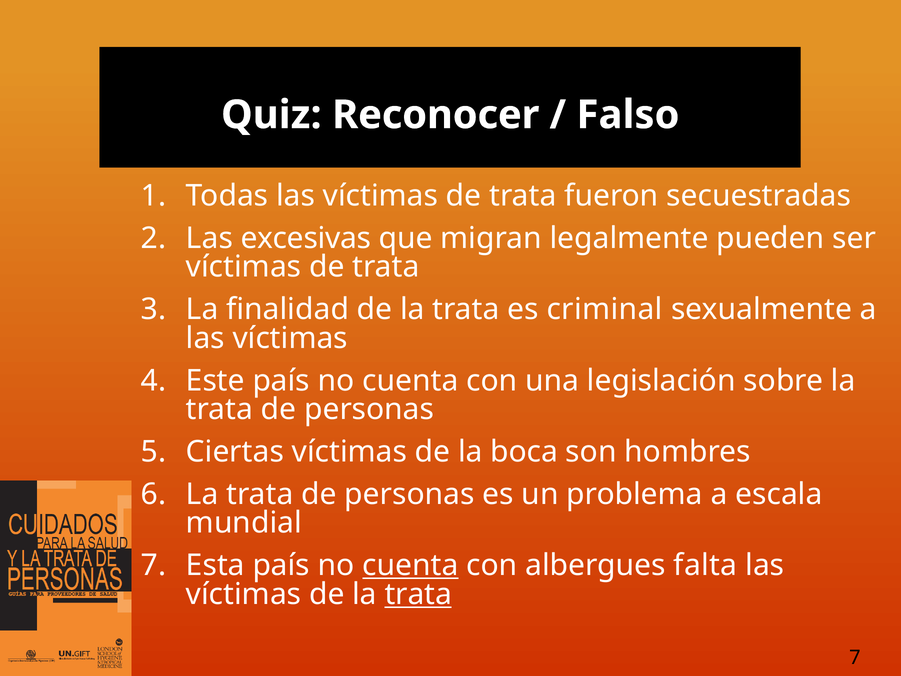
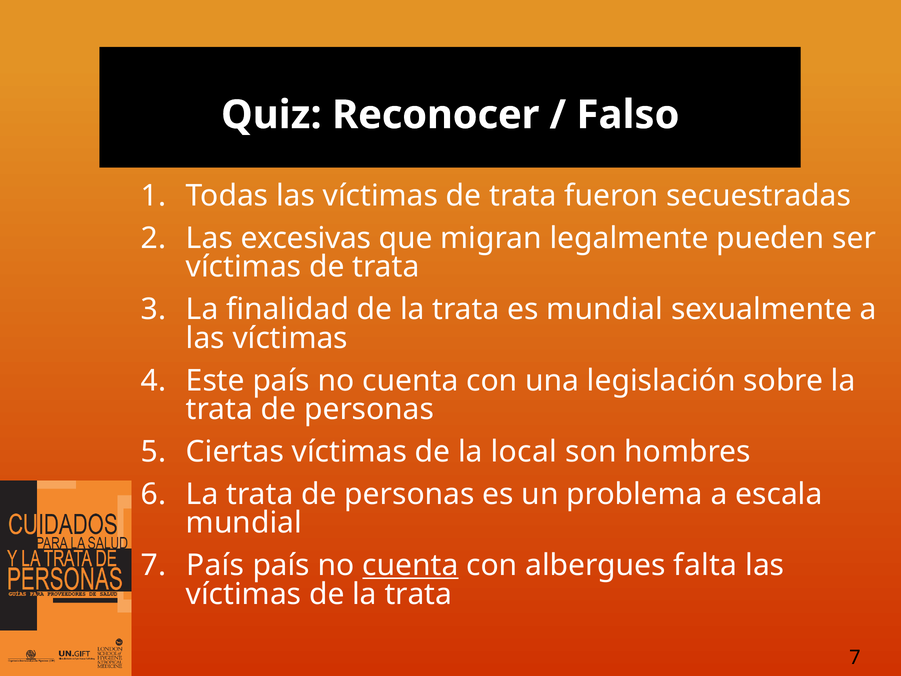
es criminal: criminal -> mundial
boca: boca -> local
7 Esta: Esta -> País
trata at (418, 594) underline: present -> none
